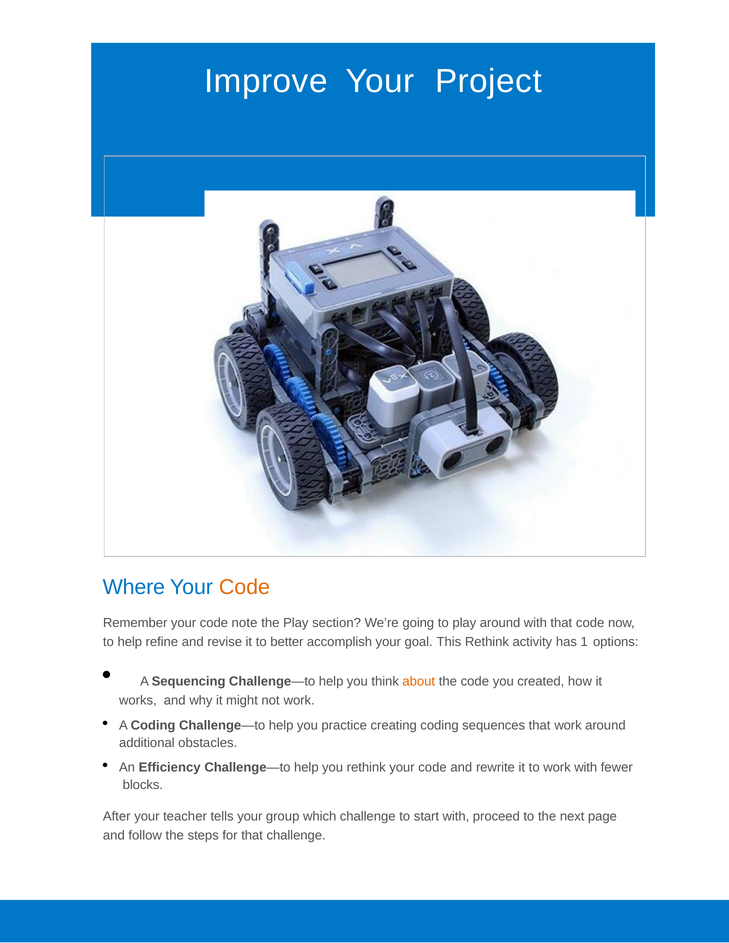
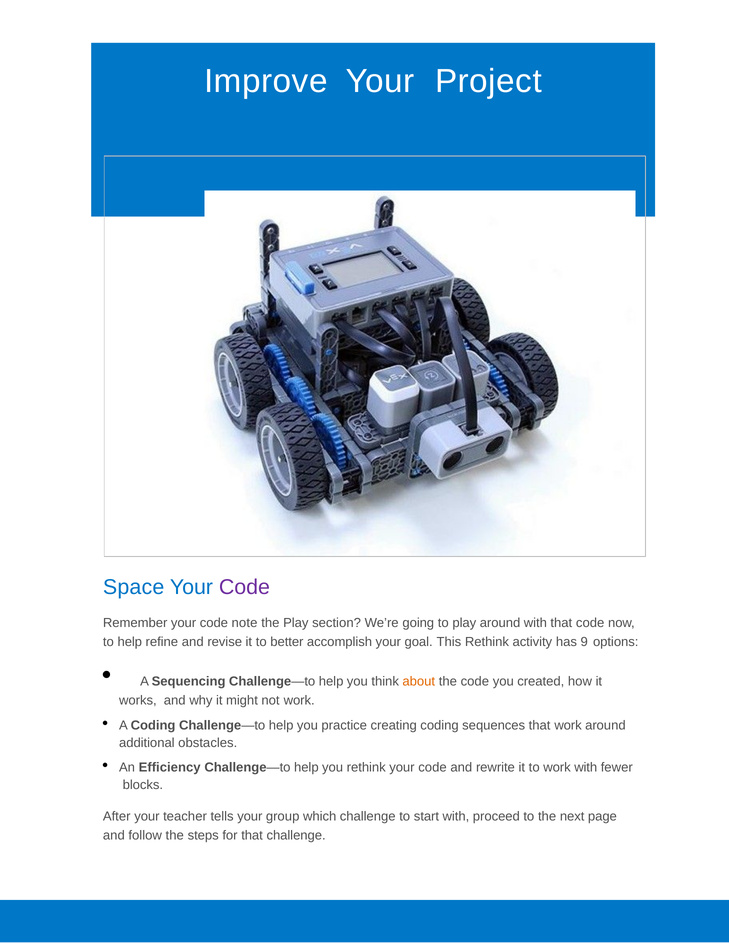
Where: Where -> Space
Code at (244, 587) colour: orange -> purple
1: 1 -> 9
